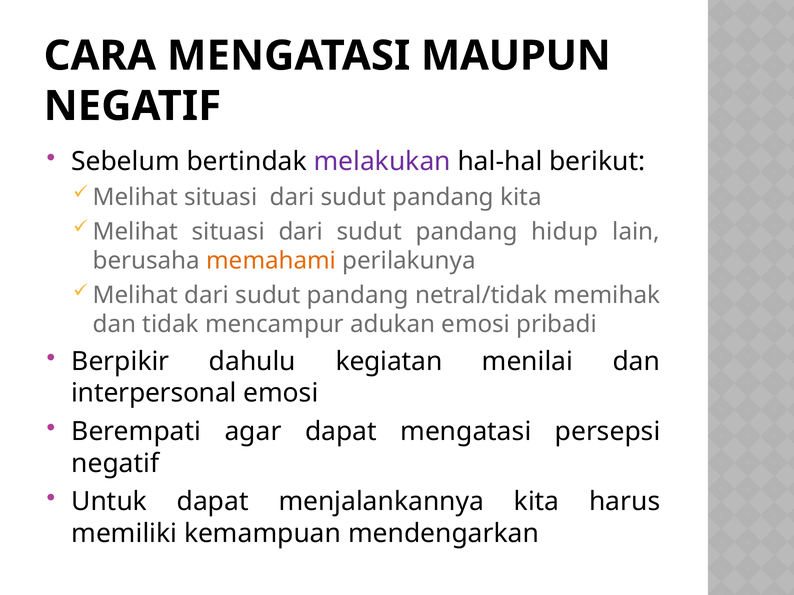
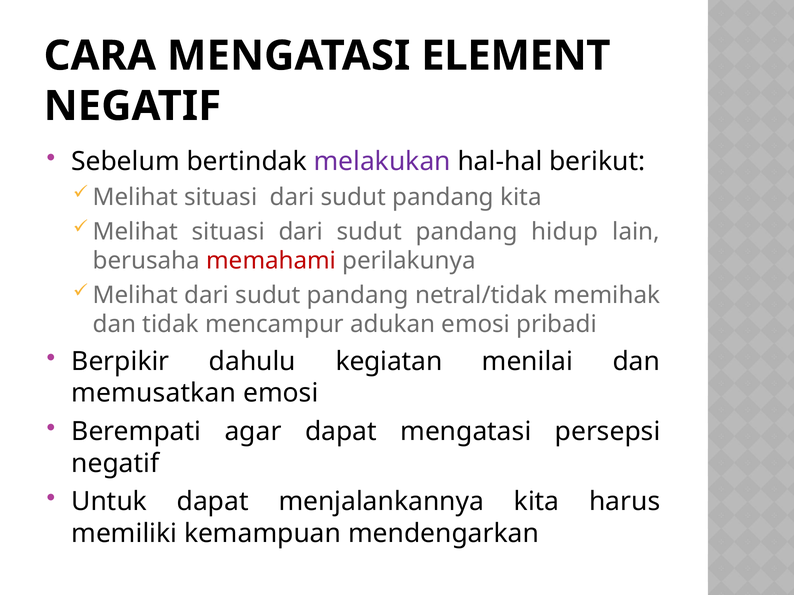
MAUPUN: MAUPUN -> ELEMENT
memahami colour: orange -> red
interpersonal: interpersonal -> memusatkan
